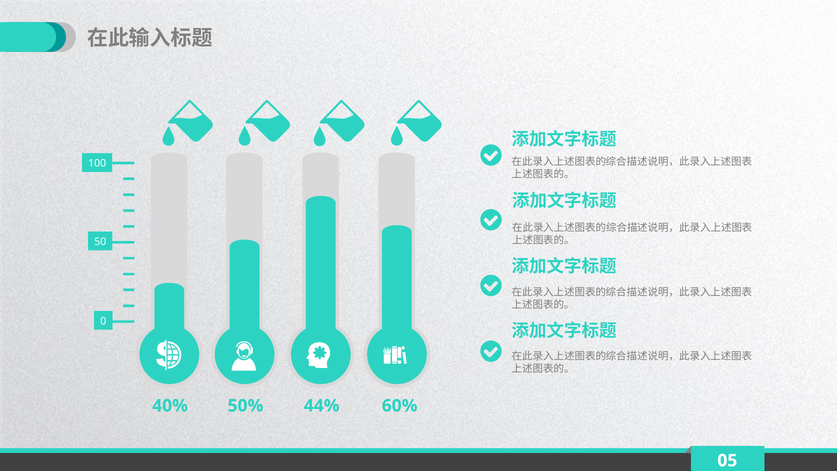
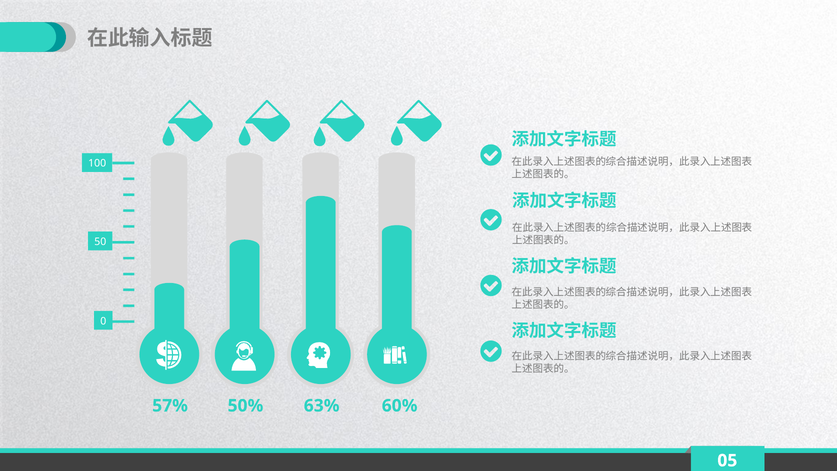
40%: 40% -> 57%
44%: 44% -> 63%
